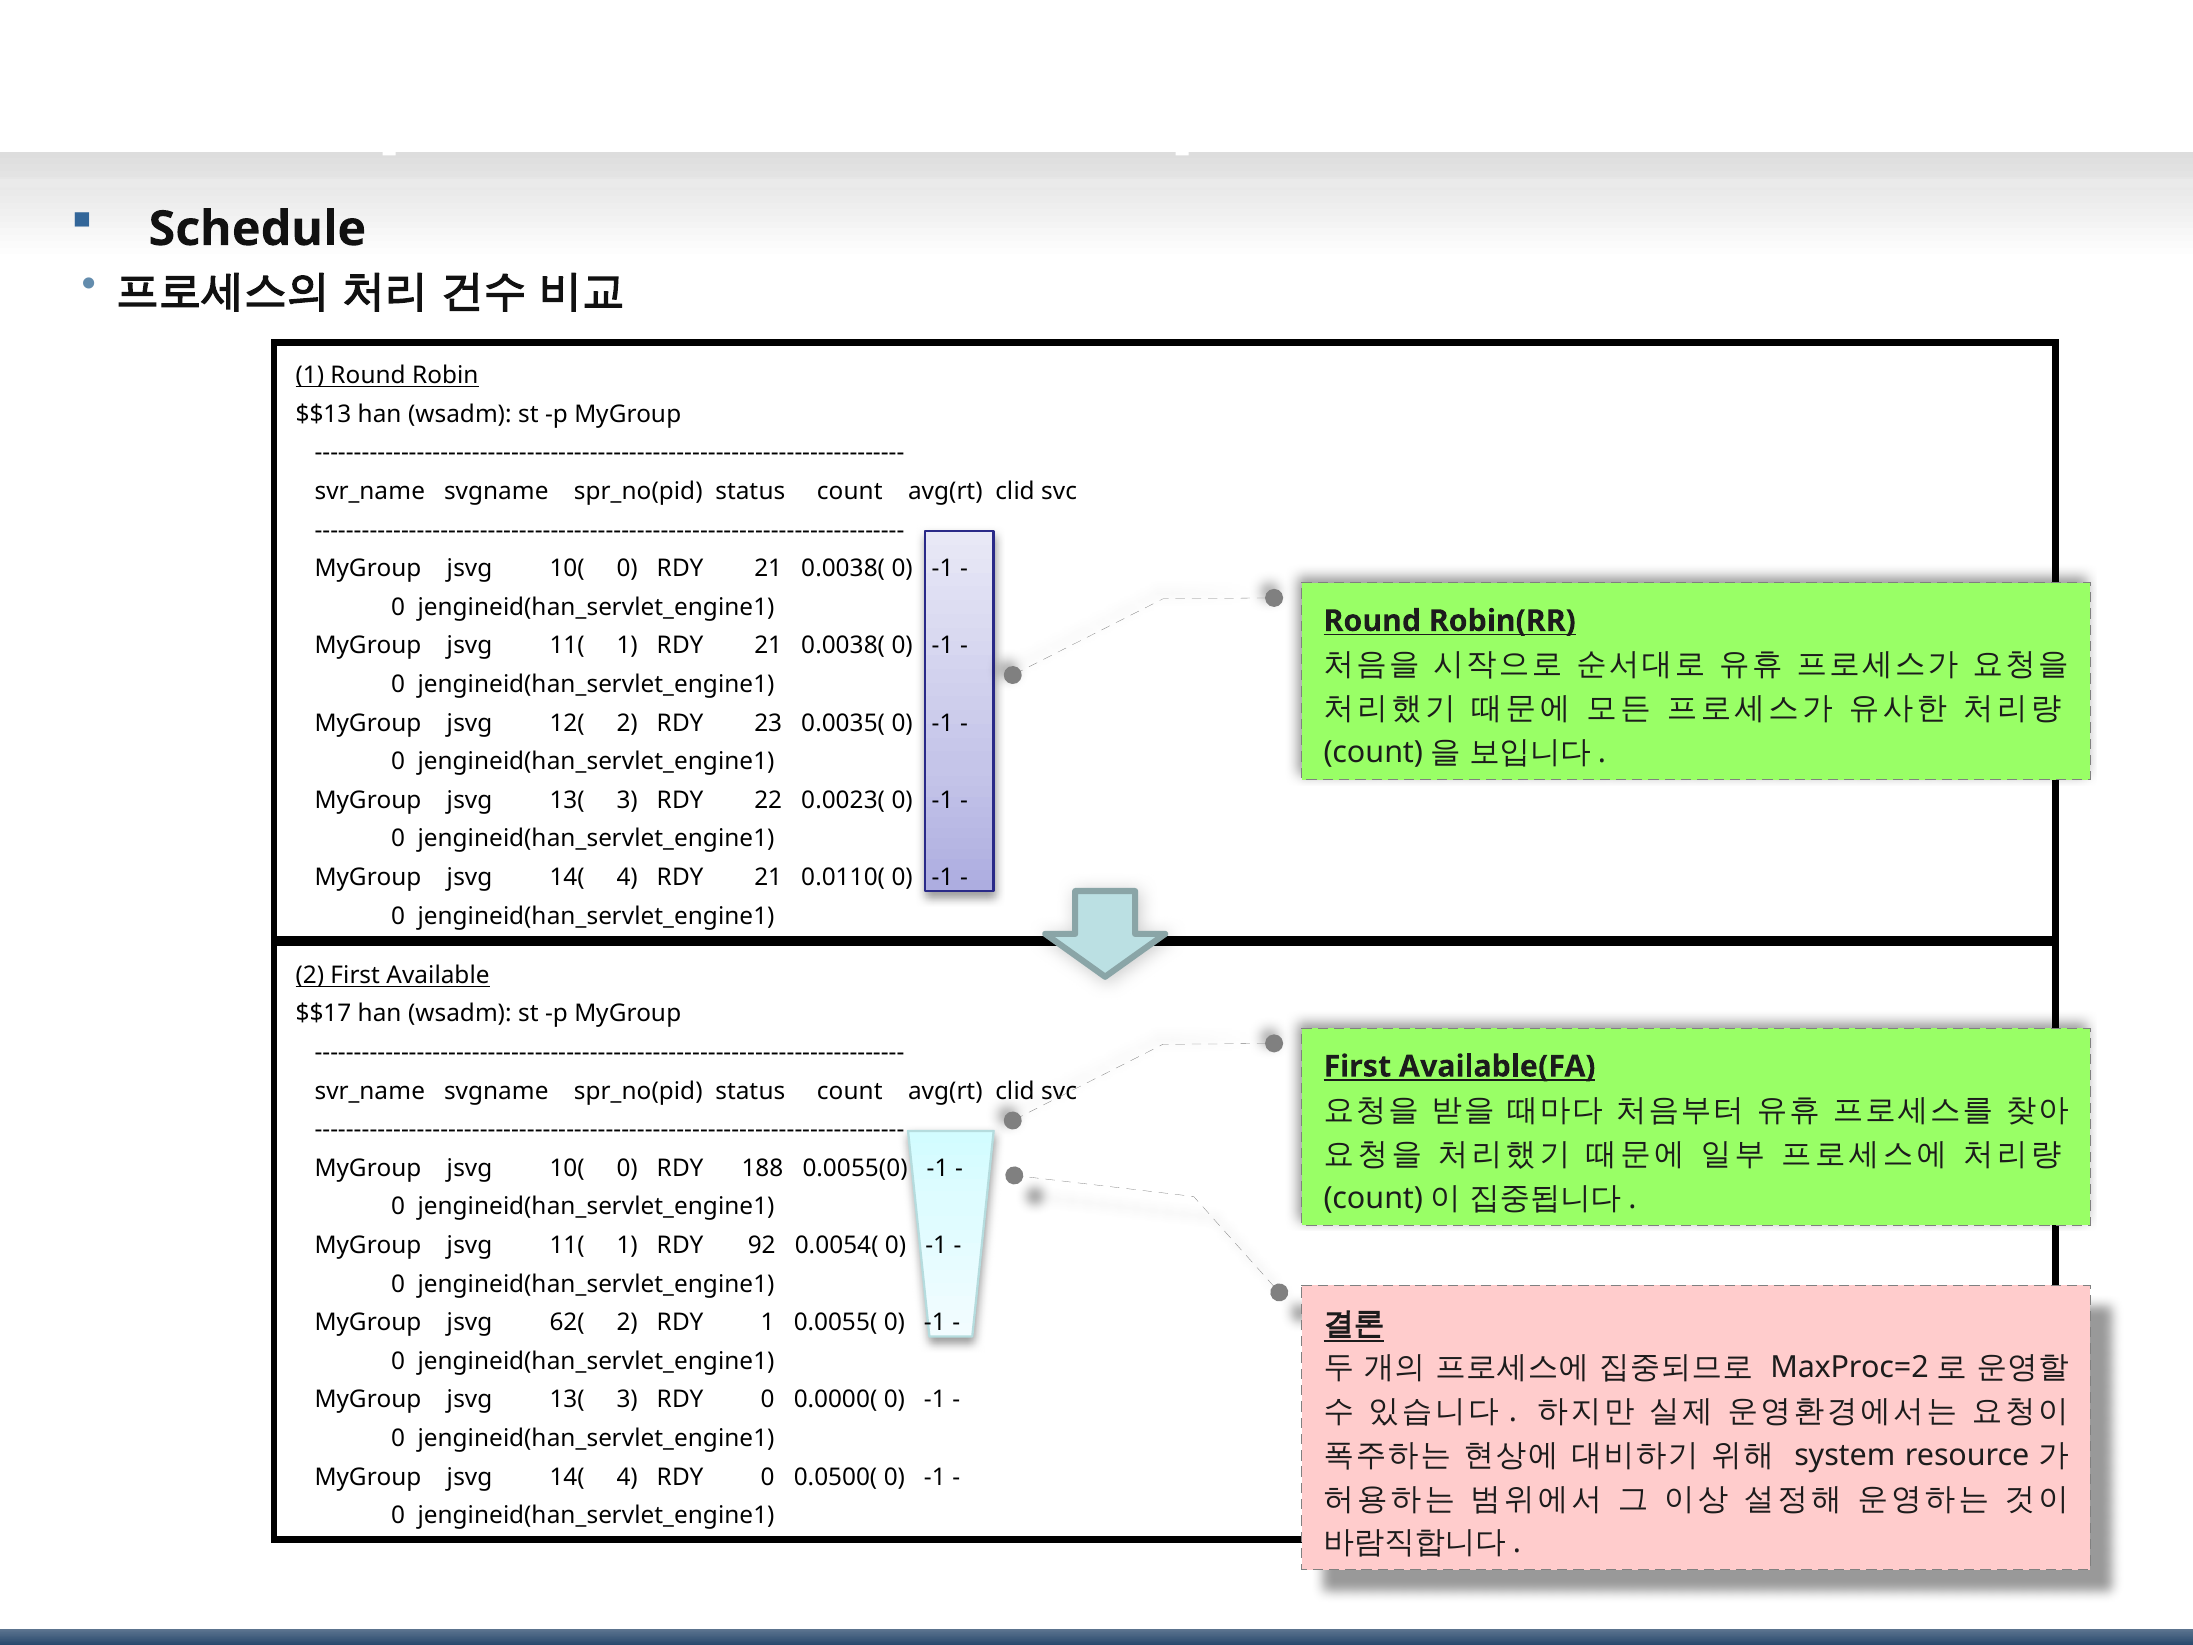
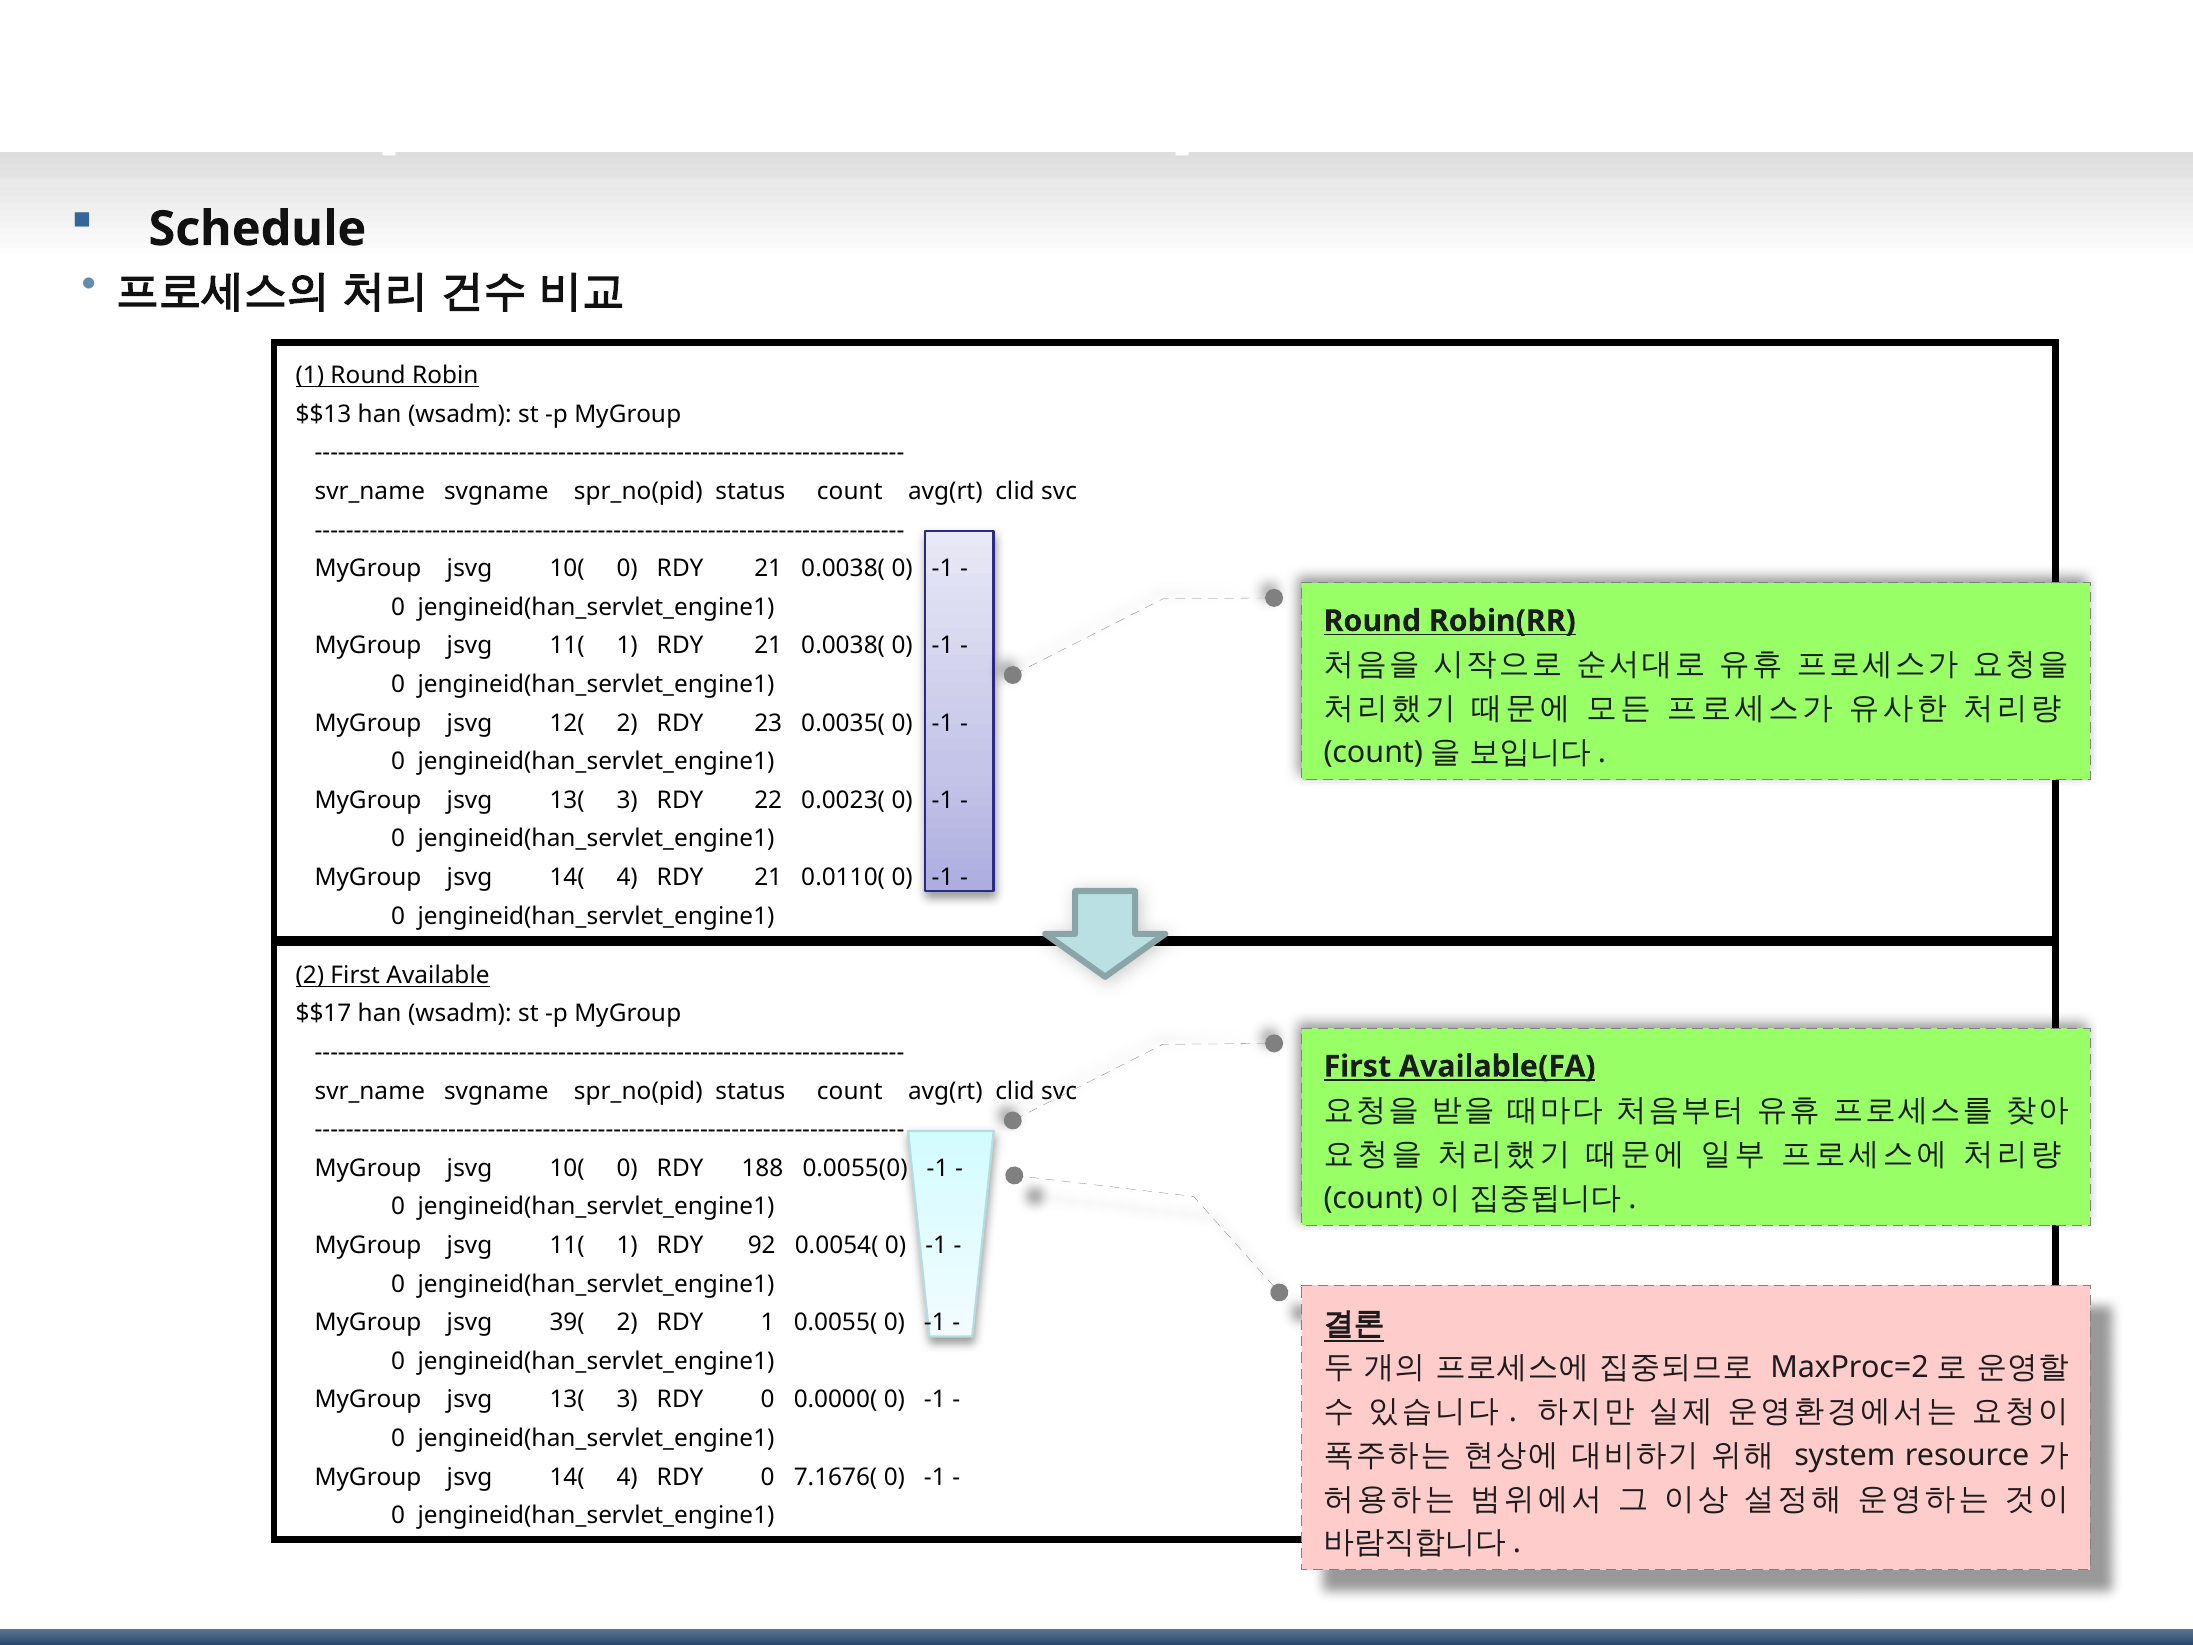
62(: 62( -> 39(
0.0500(: 0.0500( -> 7.1676(
